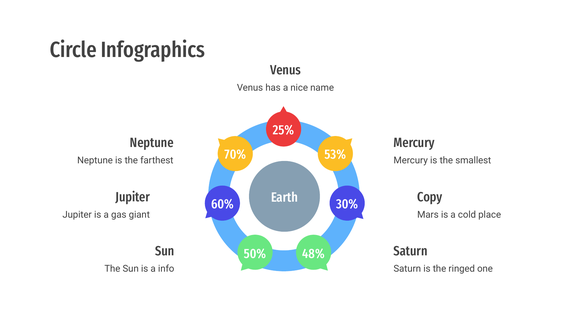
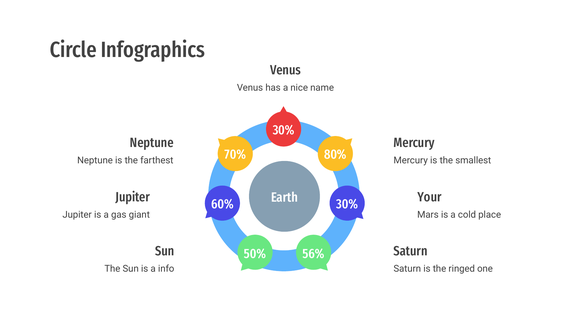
25% at (284, 130): 25% -> 30%
53%: 53% -> 80%
Copy: Copy -> Your
48%: 48% -> 56%
